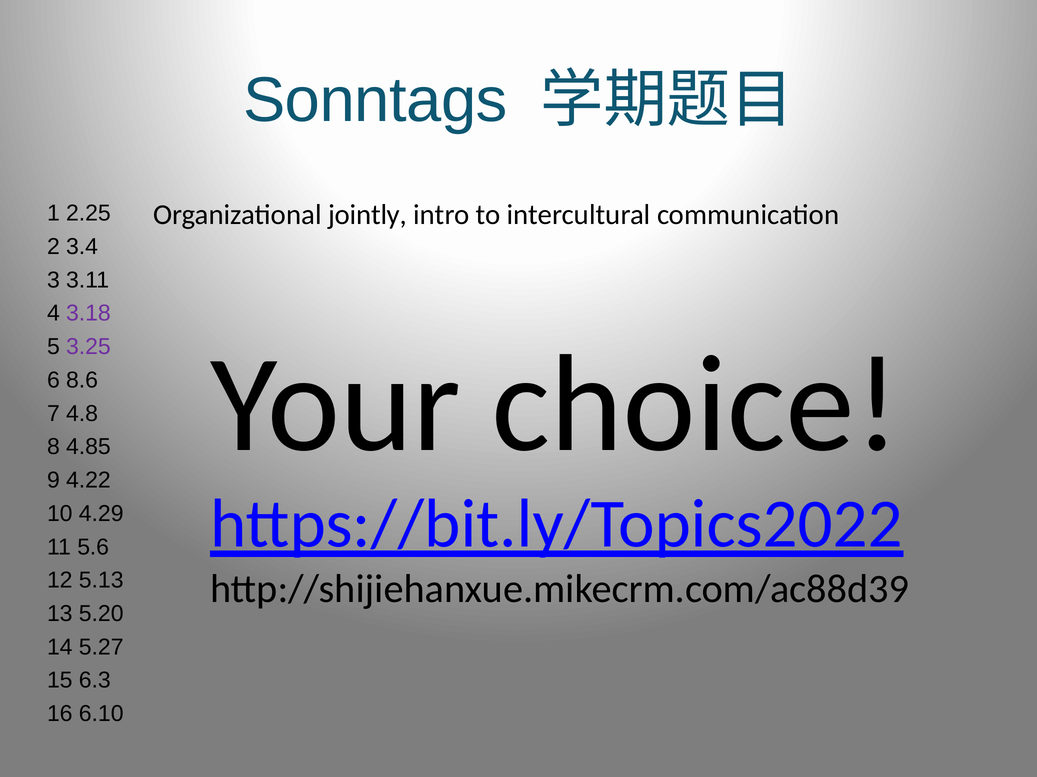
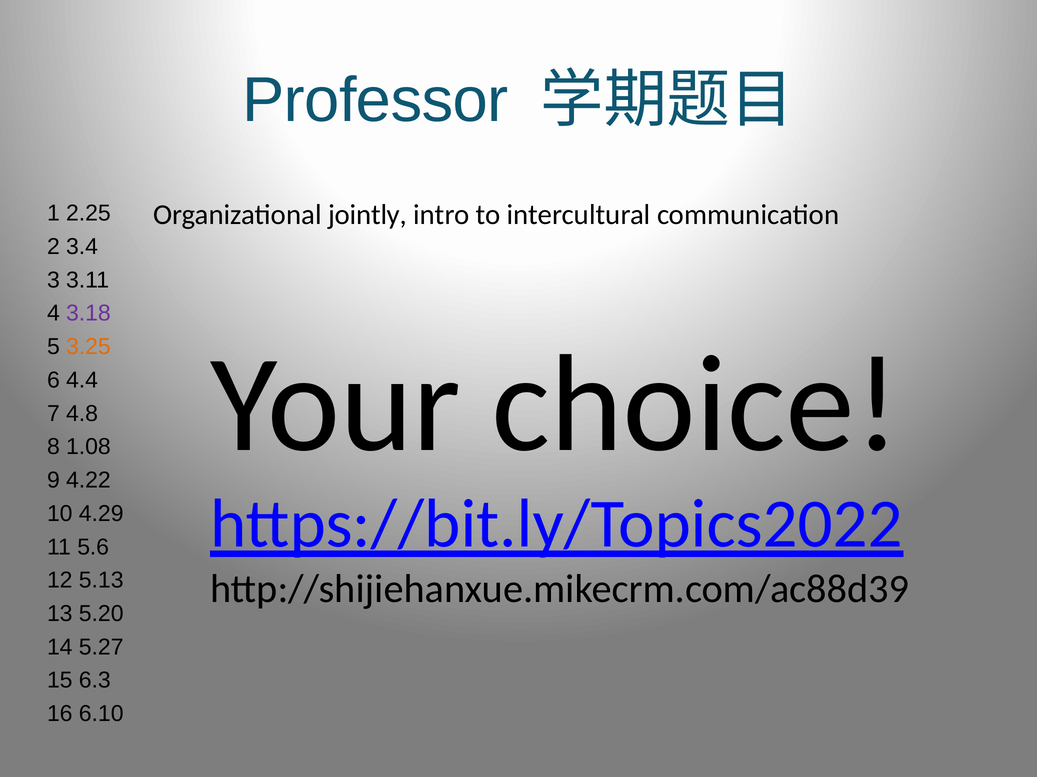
Sonntags: Sonntags -> Professor
3.25 colour: purple -> orange
8.6: 8.6 -> 4.4
4.85: 4.85 -> 1.08
